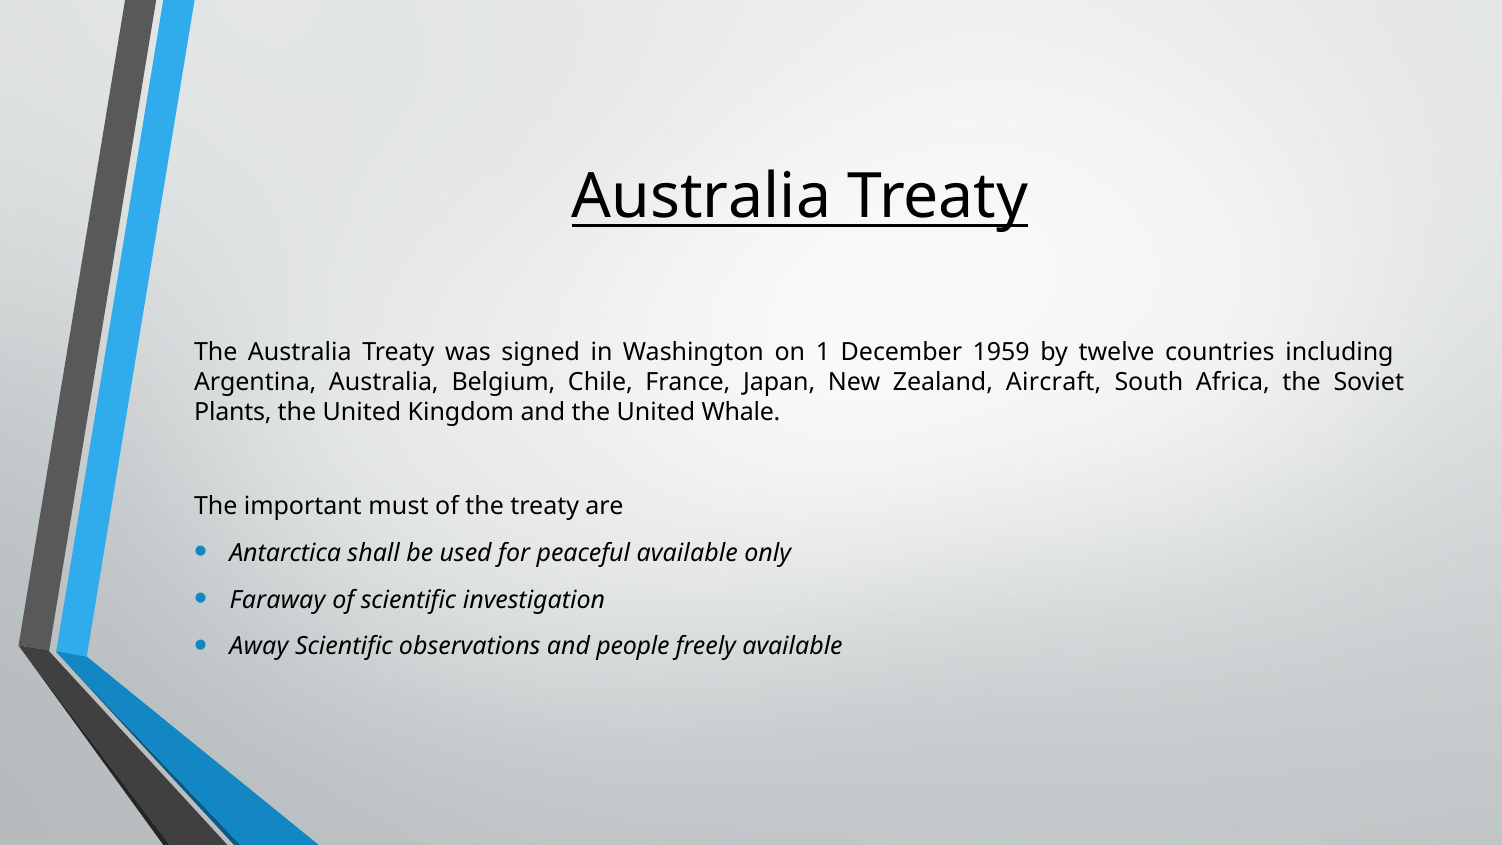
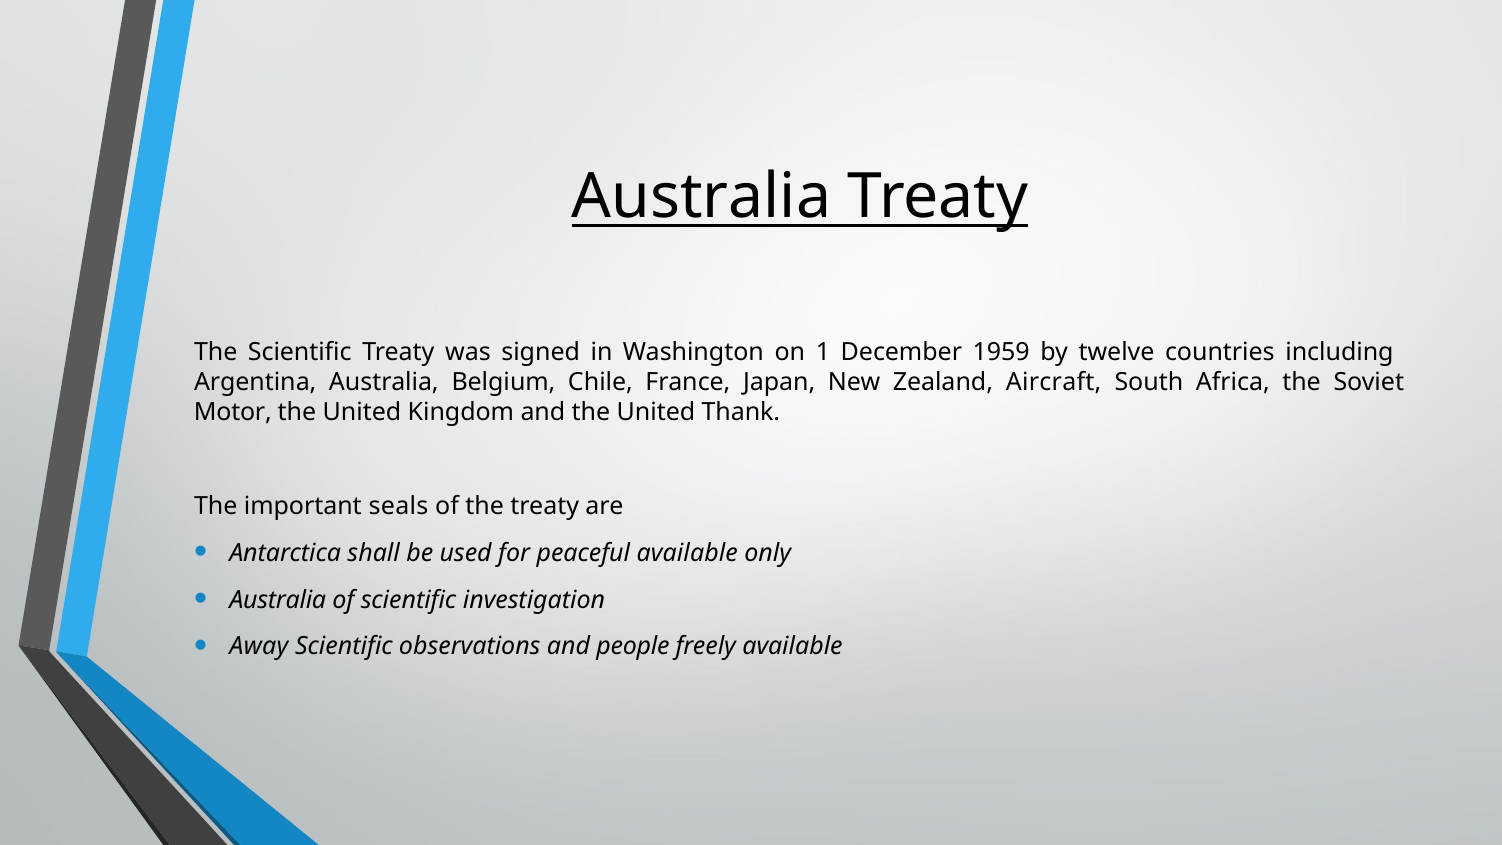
The Australia: Australia -> Scientific
Plants: Plants -> Motor
Whale: Whale -> Thank
must: must -> seals
Faraway at (277, 600): Faraway -> Australia
